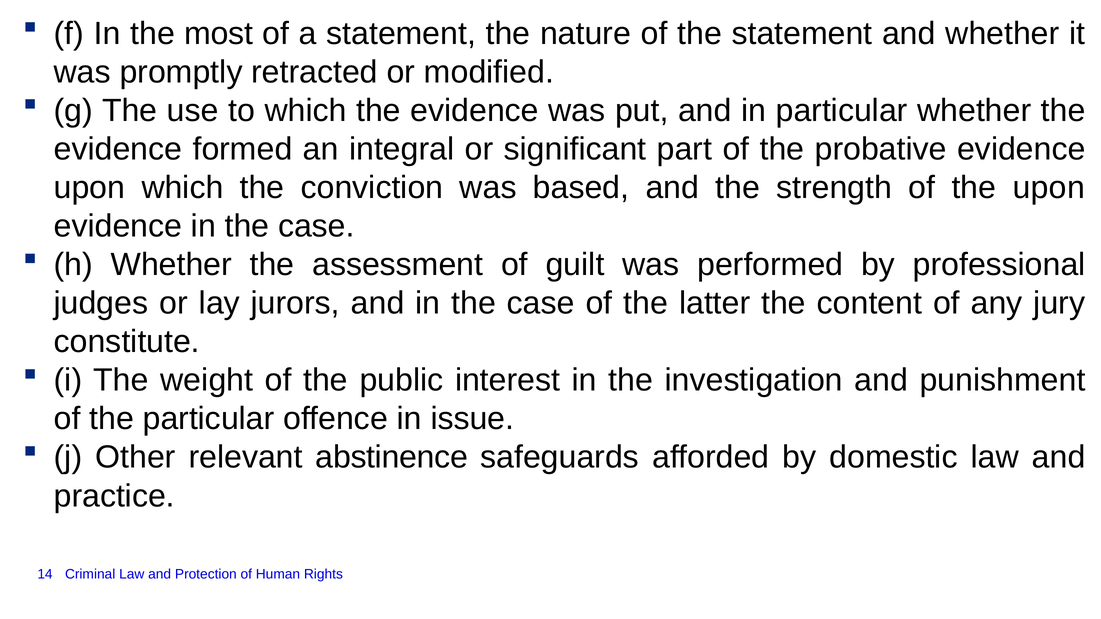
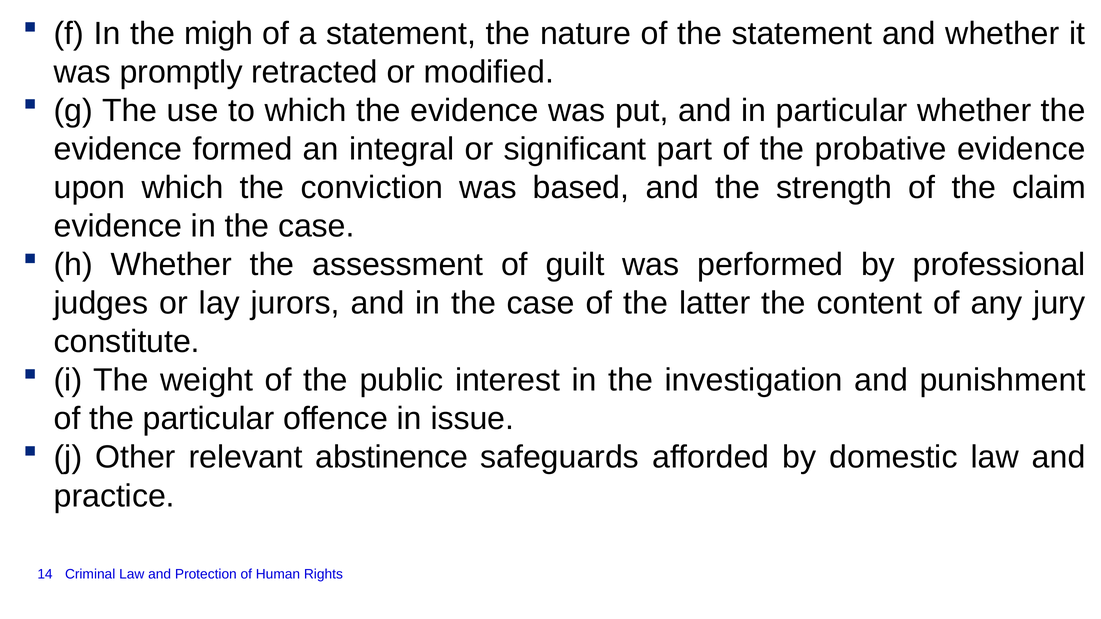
most: most -> migh
the upon: upon -> claim
